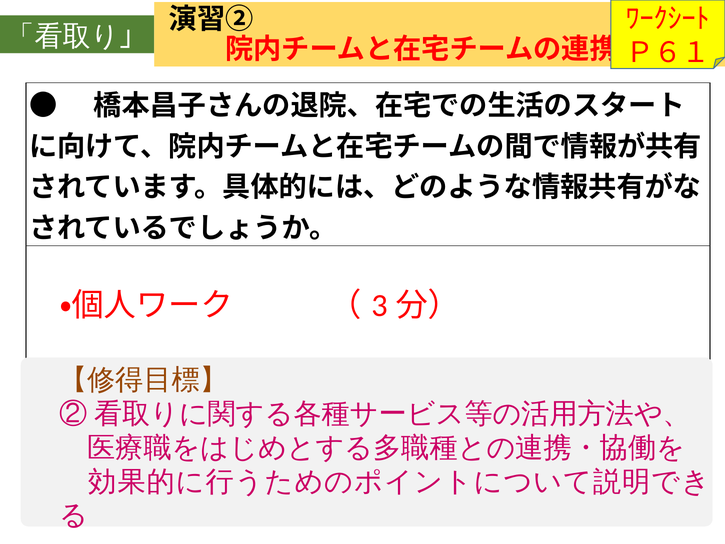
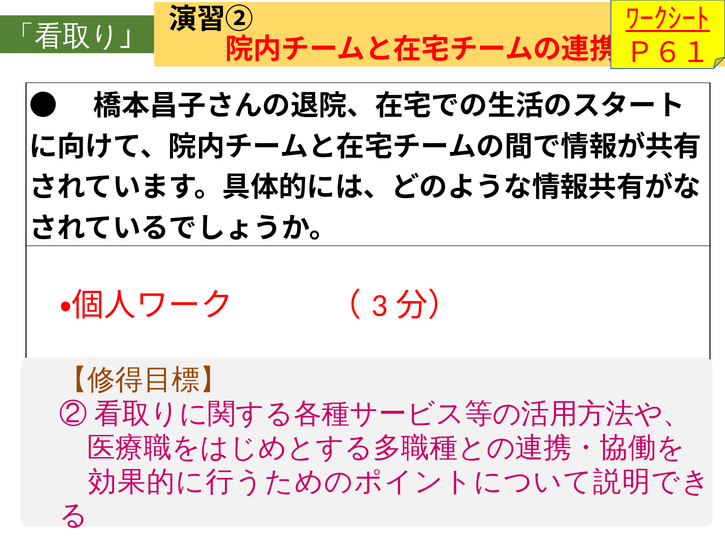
ﾜｰｸｼｰﾄ underline: none -> present
